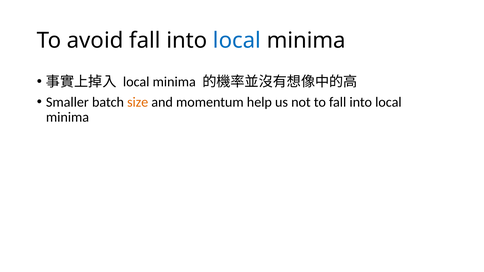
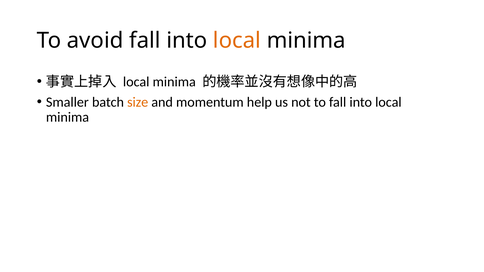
local at (237, 41) colour: blue -> orange
